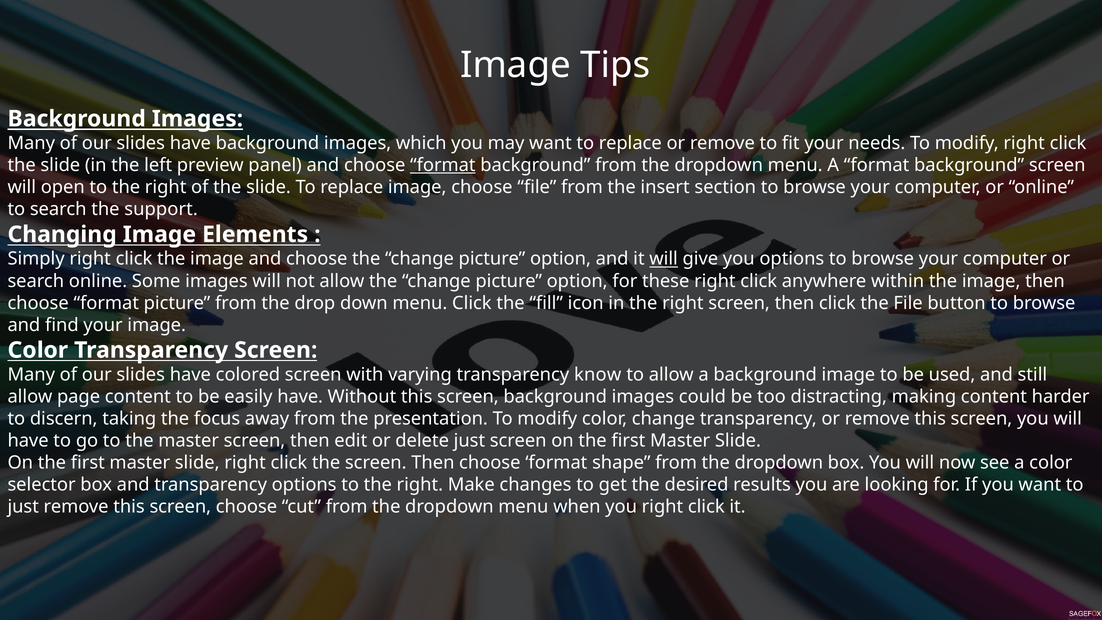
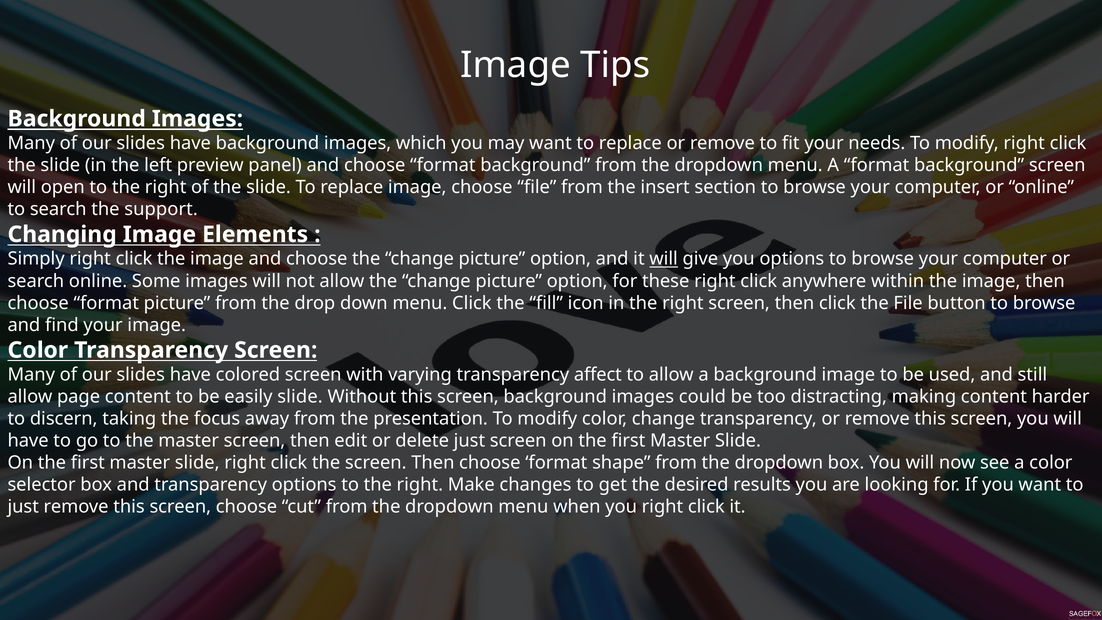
format at (443, 165) underline: present -> none
know: know -> affect
easily have: have -> slide
